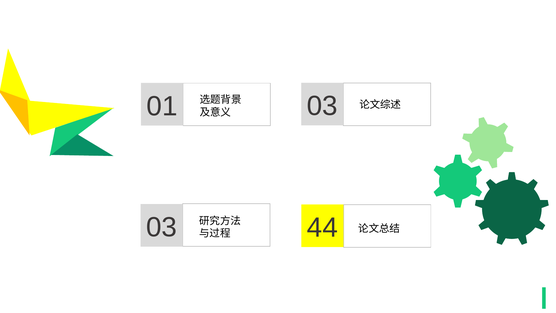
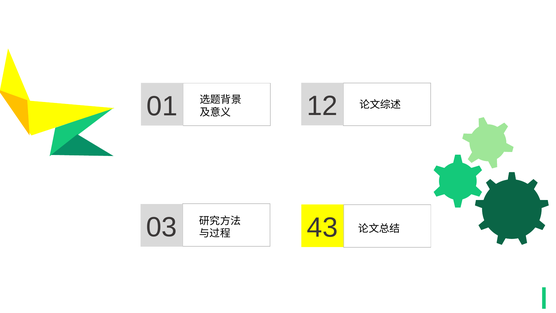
03 at (322, 106): 03 -> 12
44: 44 -> 43
